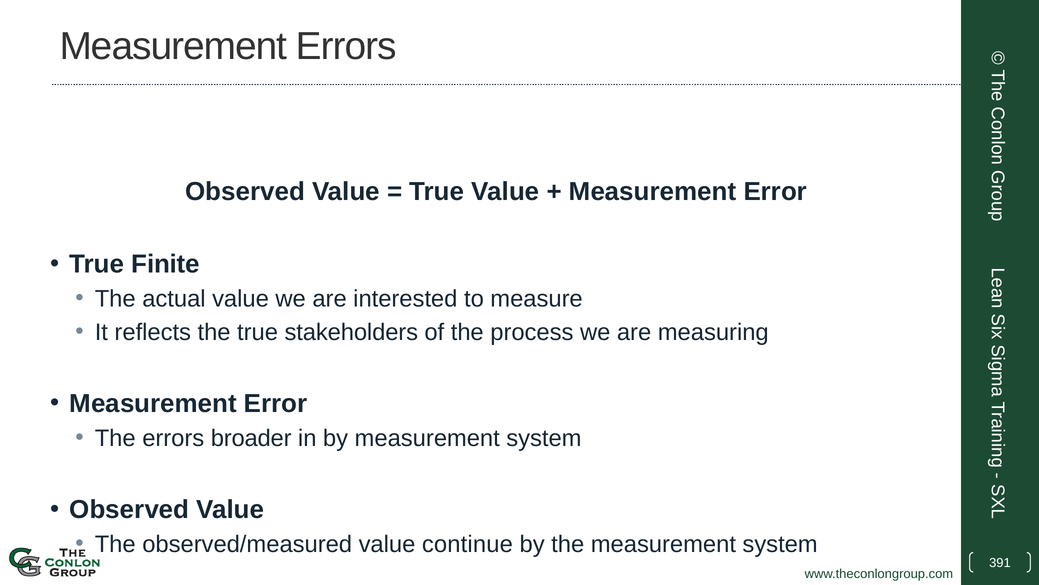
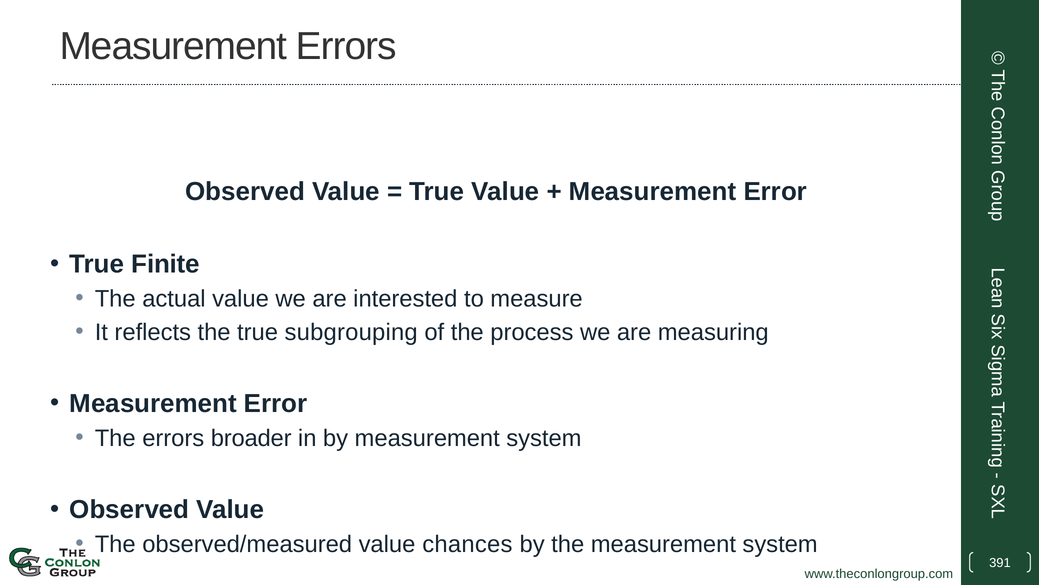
stakeholders: stakeholders -> subgrouping
continue: continue -> chances
